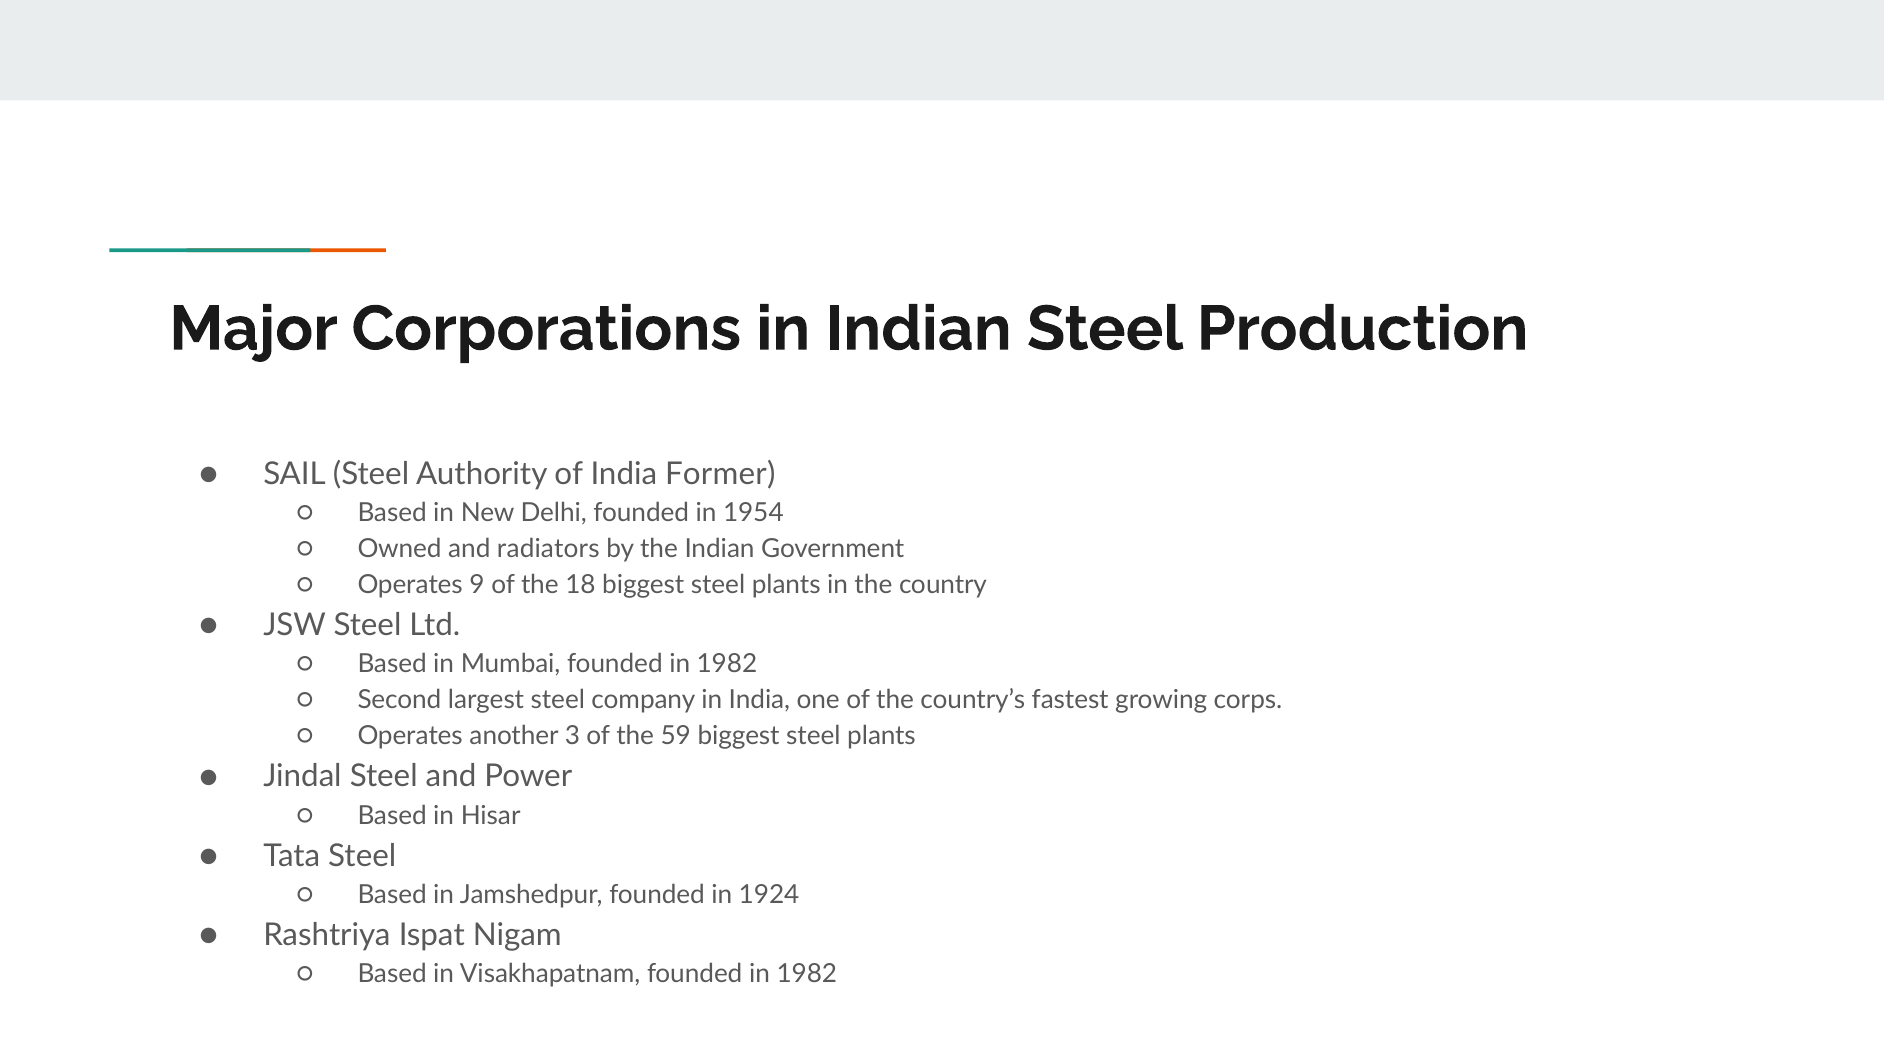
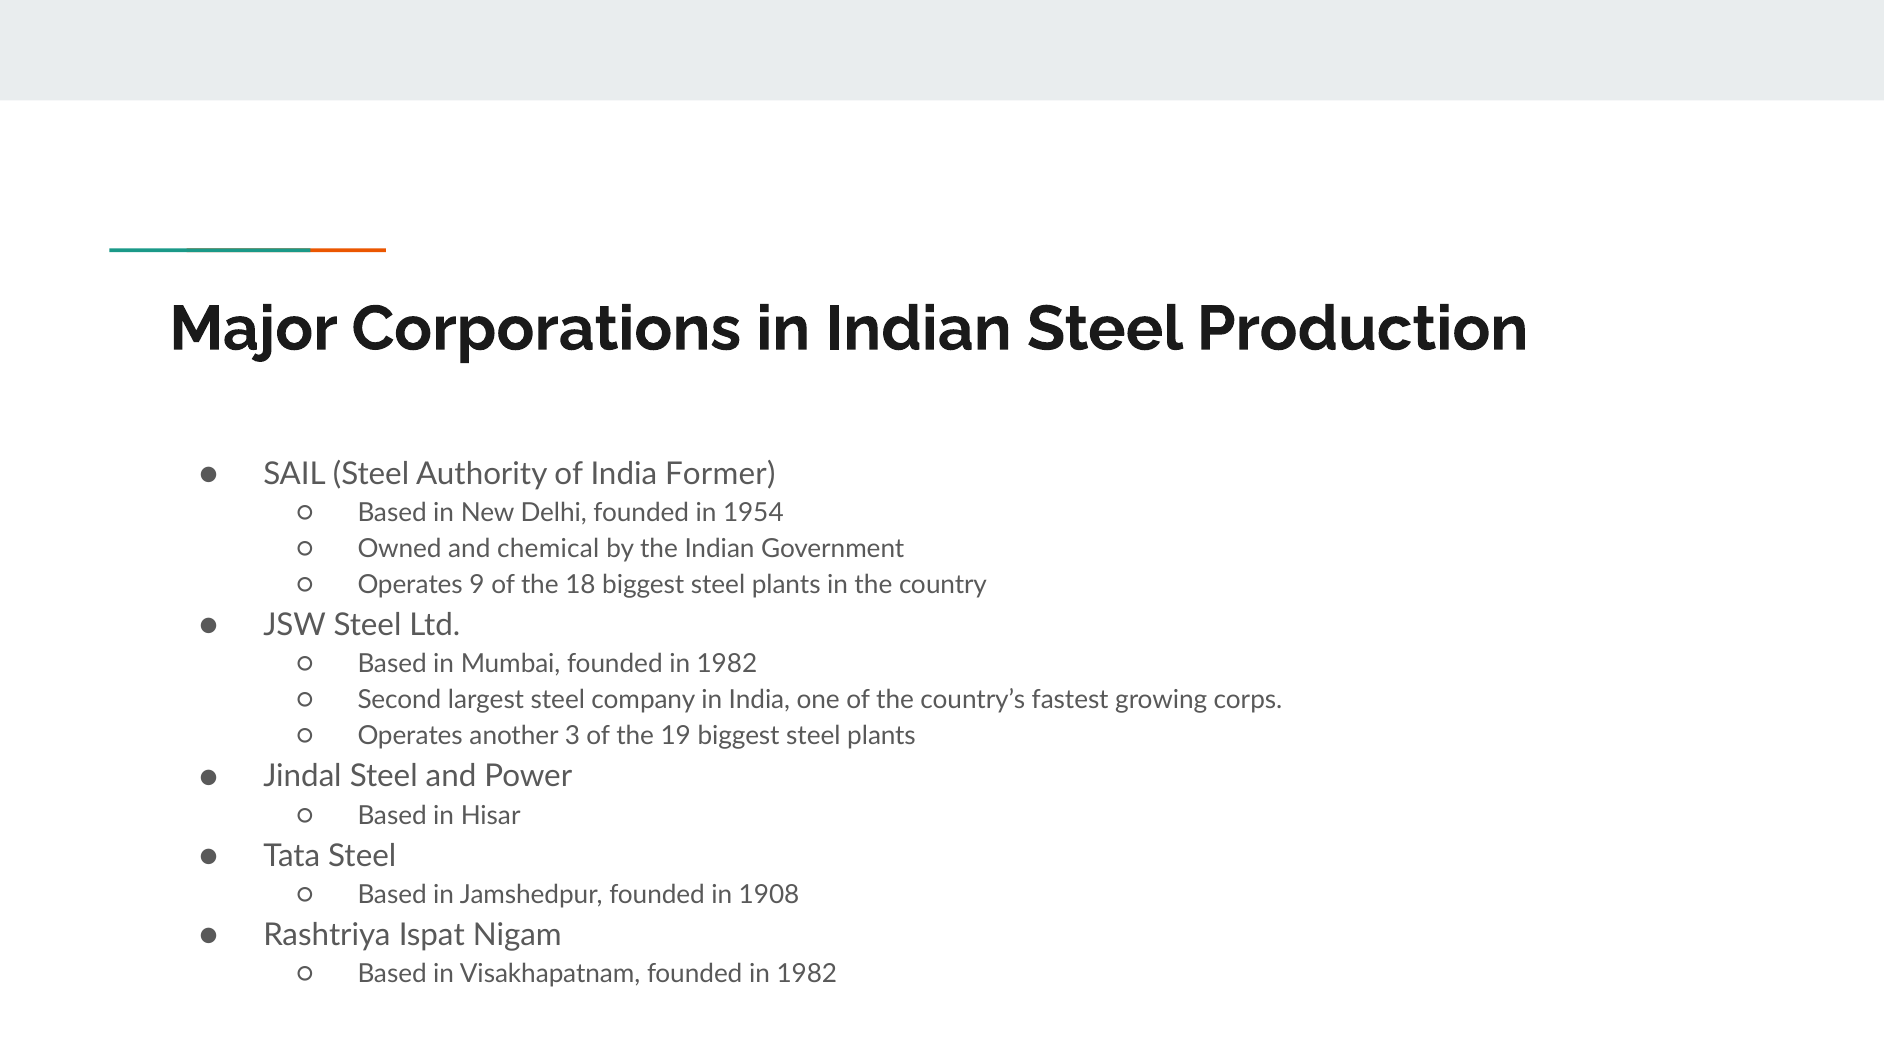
radiators: radiators -> chemical
59: 59 -> 19
1924: 1924 -> 1908
